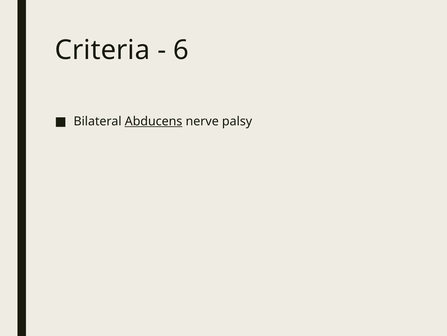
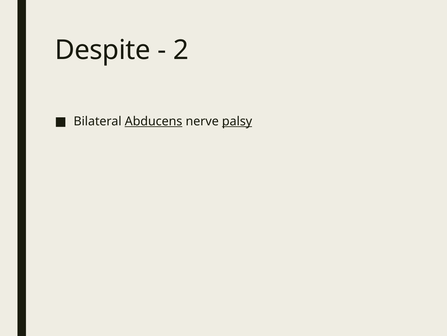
Criteria: Criteria -> Despite
6: 6 -> 2
palsy underline: none -> present
